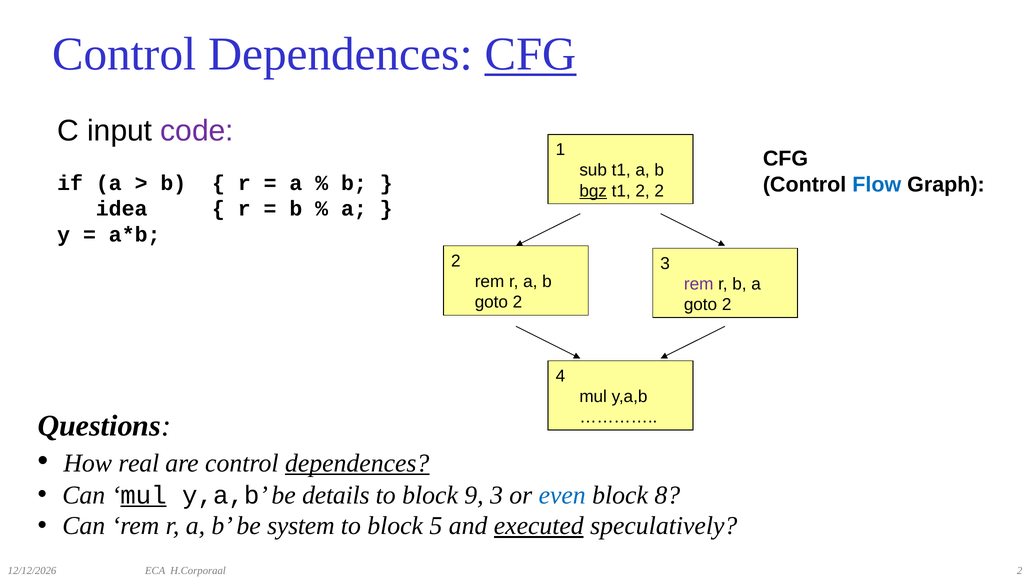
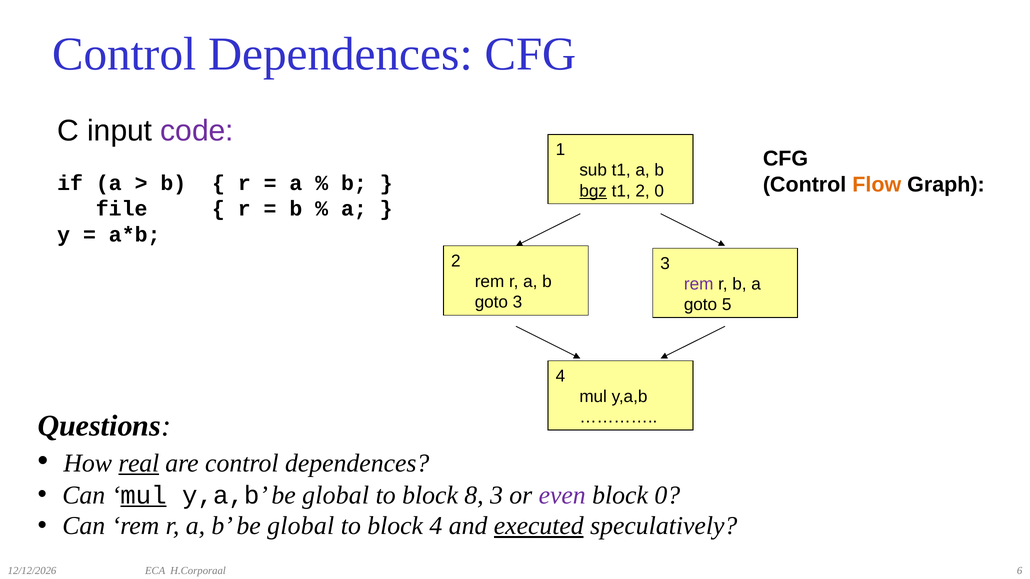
CFG at (530, 54) underline: present -> none
Flow colour: blue -> orange
t1 2 2: 2 -> 0
idea: idea -> file
2 at (518, 302): 2 -> 3
2 at (727, 305): 2 -> 5
real underline: none -> present
dependences at (357, 464) underline: present -> none
details at (336, 495): details -> global
9: 9 -> 8
even colour: blue -> purple
block 8: 8 -> 0
b be system: system -> global
block 5: 5 -> 4
H.Corporaal 2: 2 -> 6
